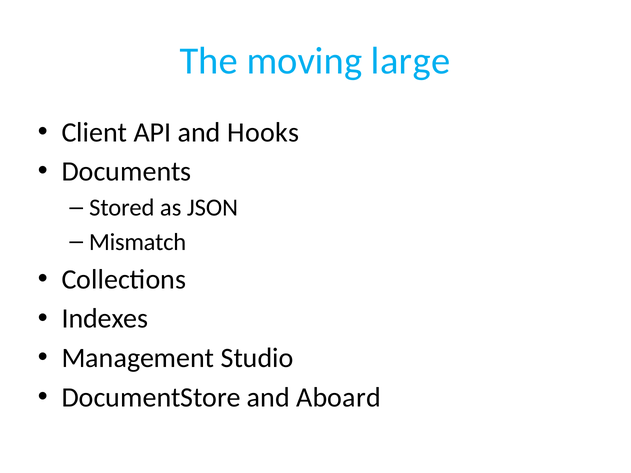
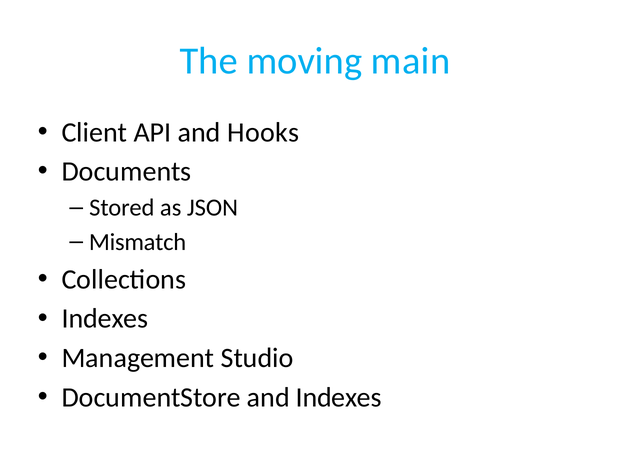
large: large -> main
and Aboard: Aboard -> Indexes
